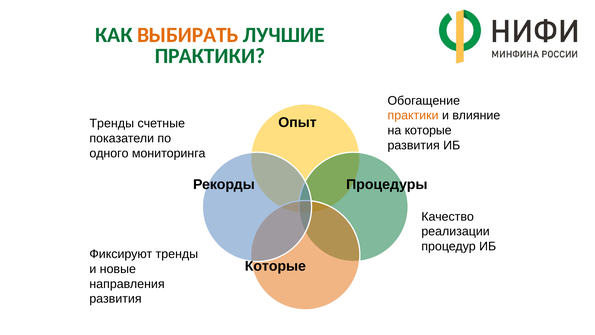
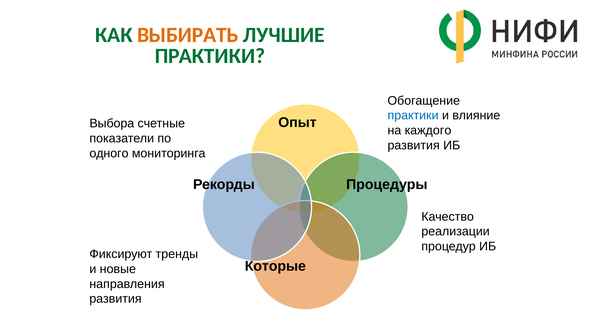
практики at (413, 115) colour: orange -> blue
Тренды at (112, 123): Тренды -> Выбора
на которые: которые -> каждого
